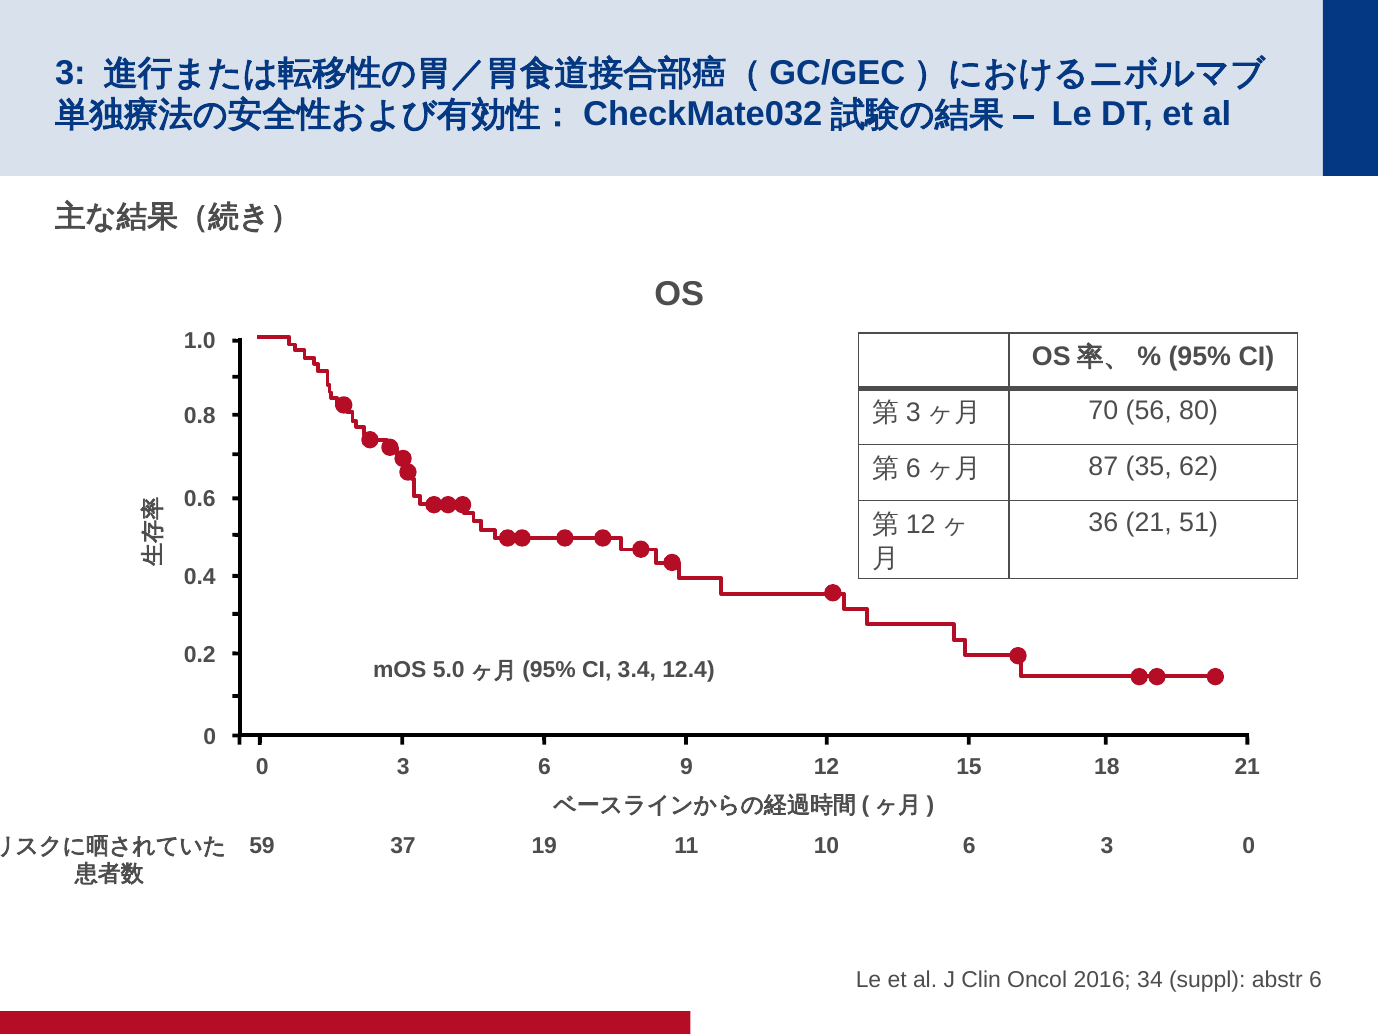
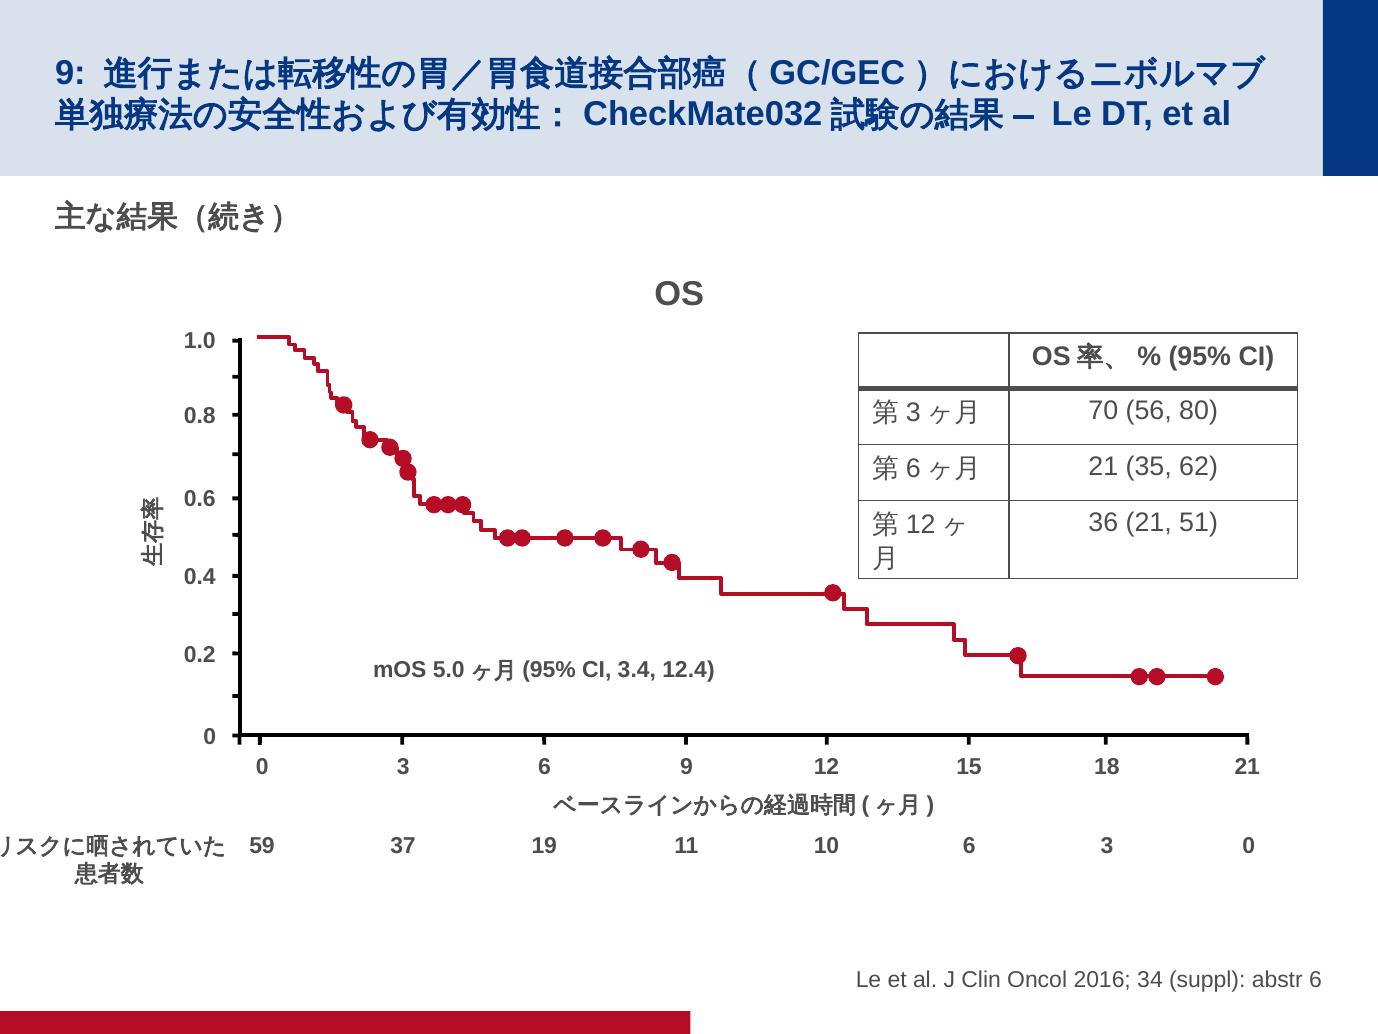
3 at (70, 73): 3 -> 9
87 at (1103, 467): 87 -> 21
